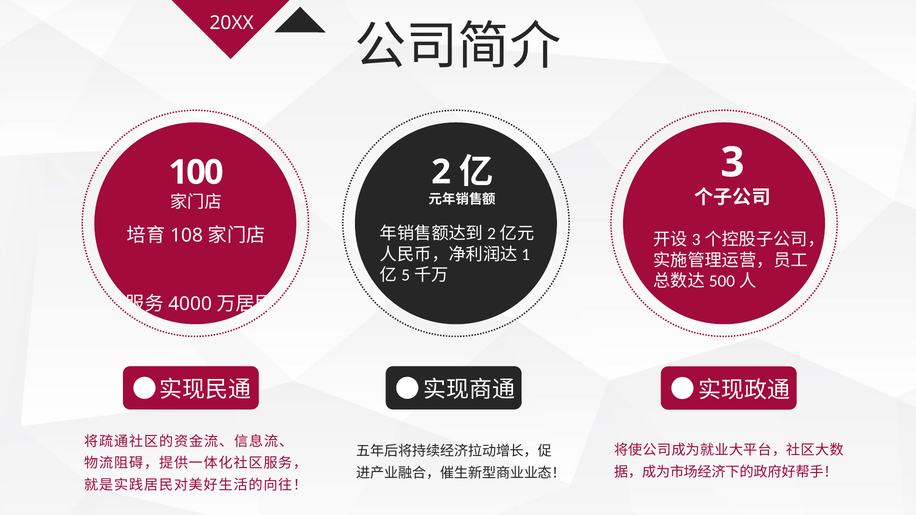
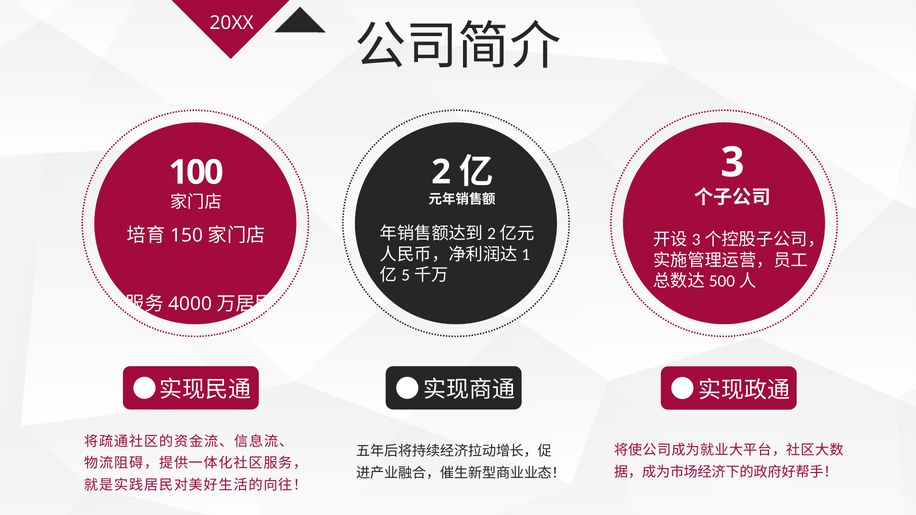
108: 108 -> 150
